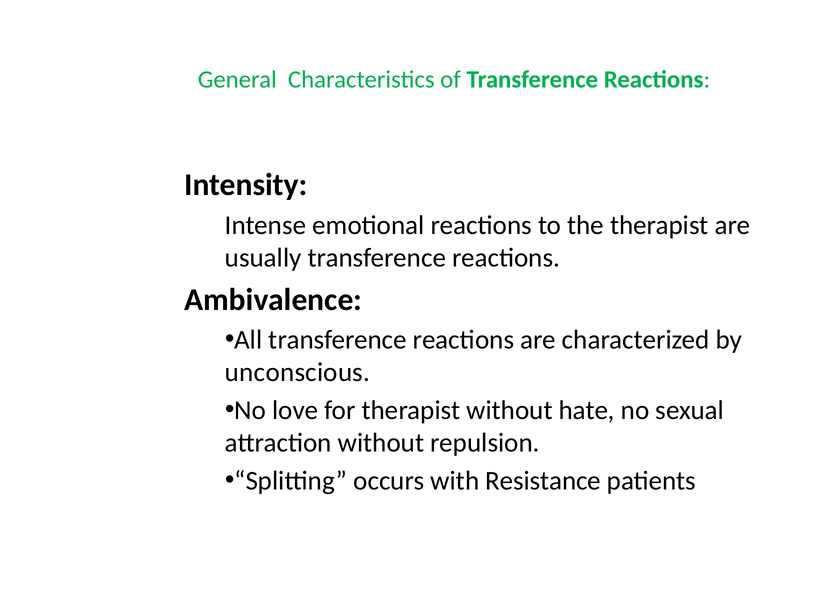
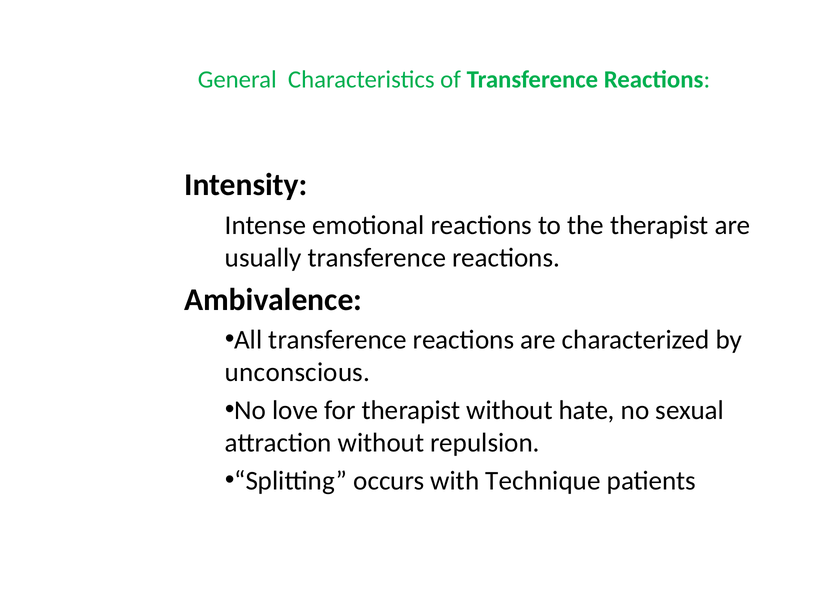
Resistance: Resistance -> Technique
